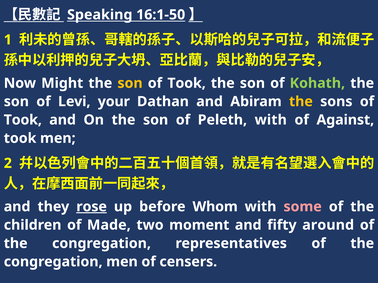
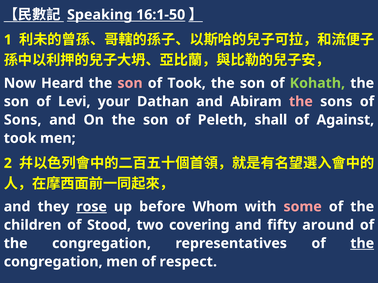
Might: Might -> Heard
son at (130, 83) colour: yellow -> pink
the at (301, 102) colour: yellow -> pink
Took at (23, 120): Took -> Sons
Peleth with: with -> shall
Made: Made -> Stood
moment: moment -> covering
the at (362, 244) underline: none -> present
censers: censers -> respect
